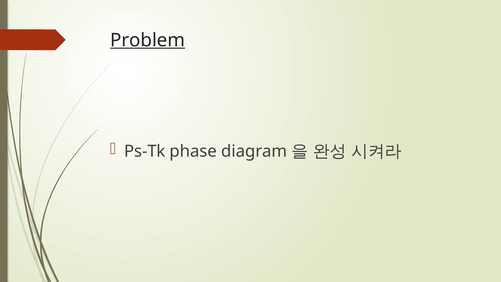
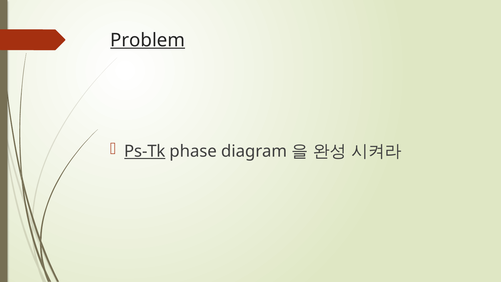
Ps-Tk underline: none -> present
